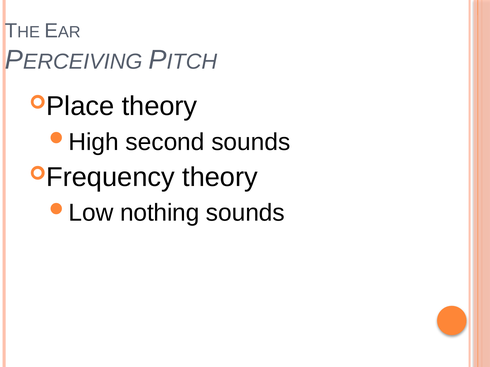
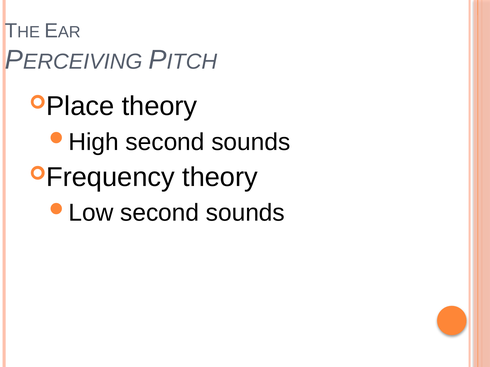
nothing at (160, 213): nothing -> second
